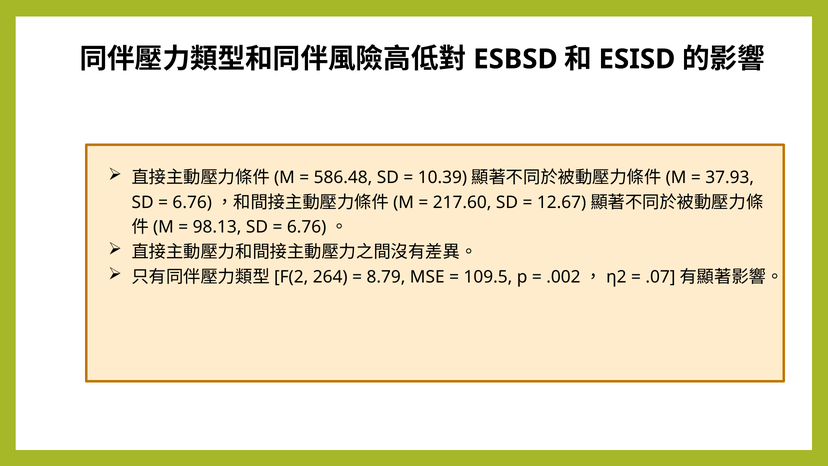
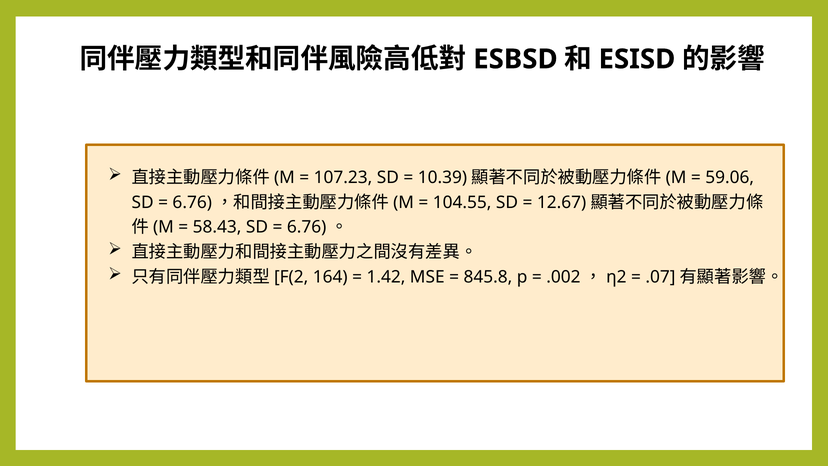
586.48: 586.48 -> 107.23
37.93: 37.93 -> 59.06
217.60: 217.60 -> 104.55
98.13: 98.13 -> 58.43
264: 264 -> 164
8.79: 8.79 -> 1.42
109.5: 109.5 -> 845.8
